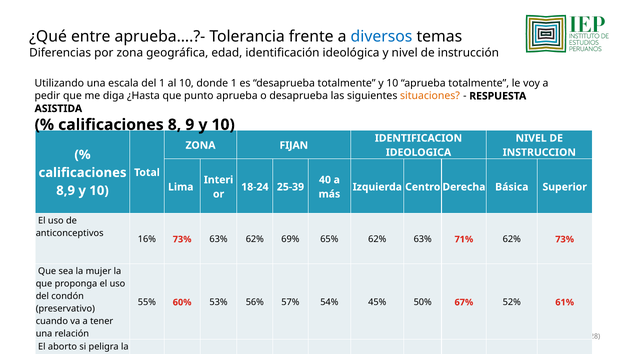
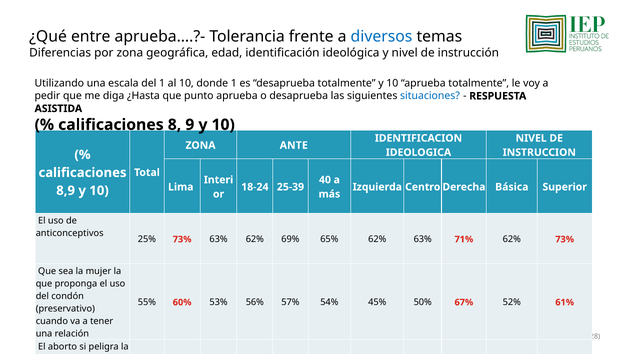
situaciones colour: orange -> blue
FIJAN: FIJAN -> ANTE
16%: 16% -> 25%
